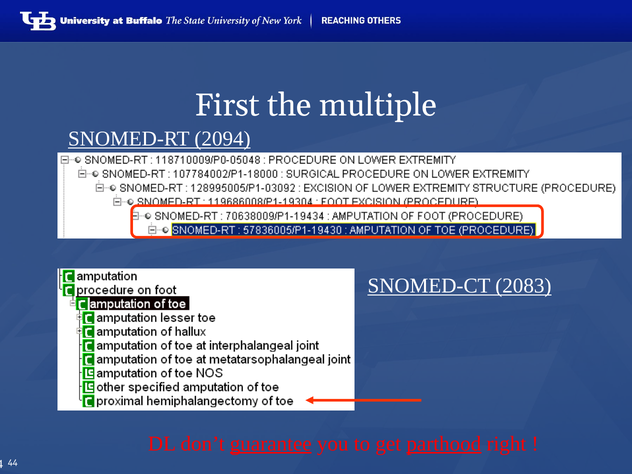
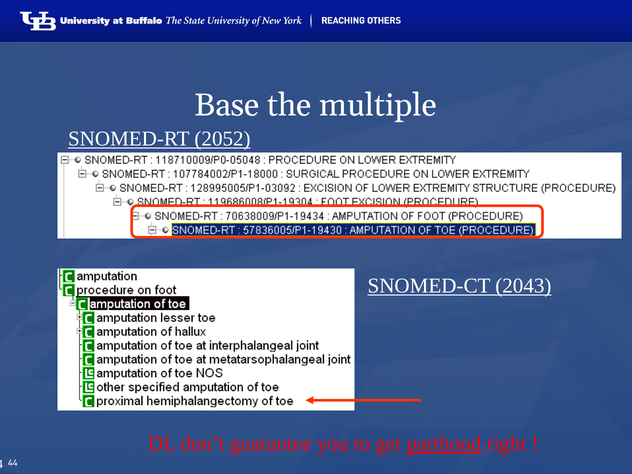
First: First -> Base
2094: 2094 -> 2052
2083: 2083 -> 2043
guarantee underline: present -> none
